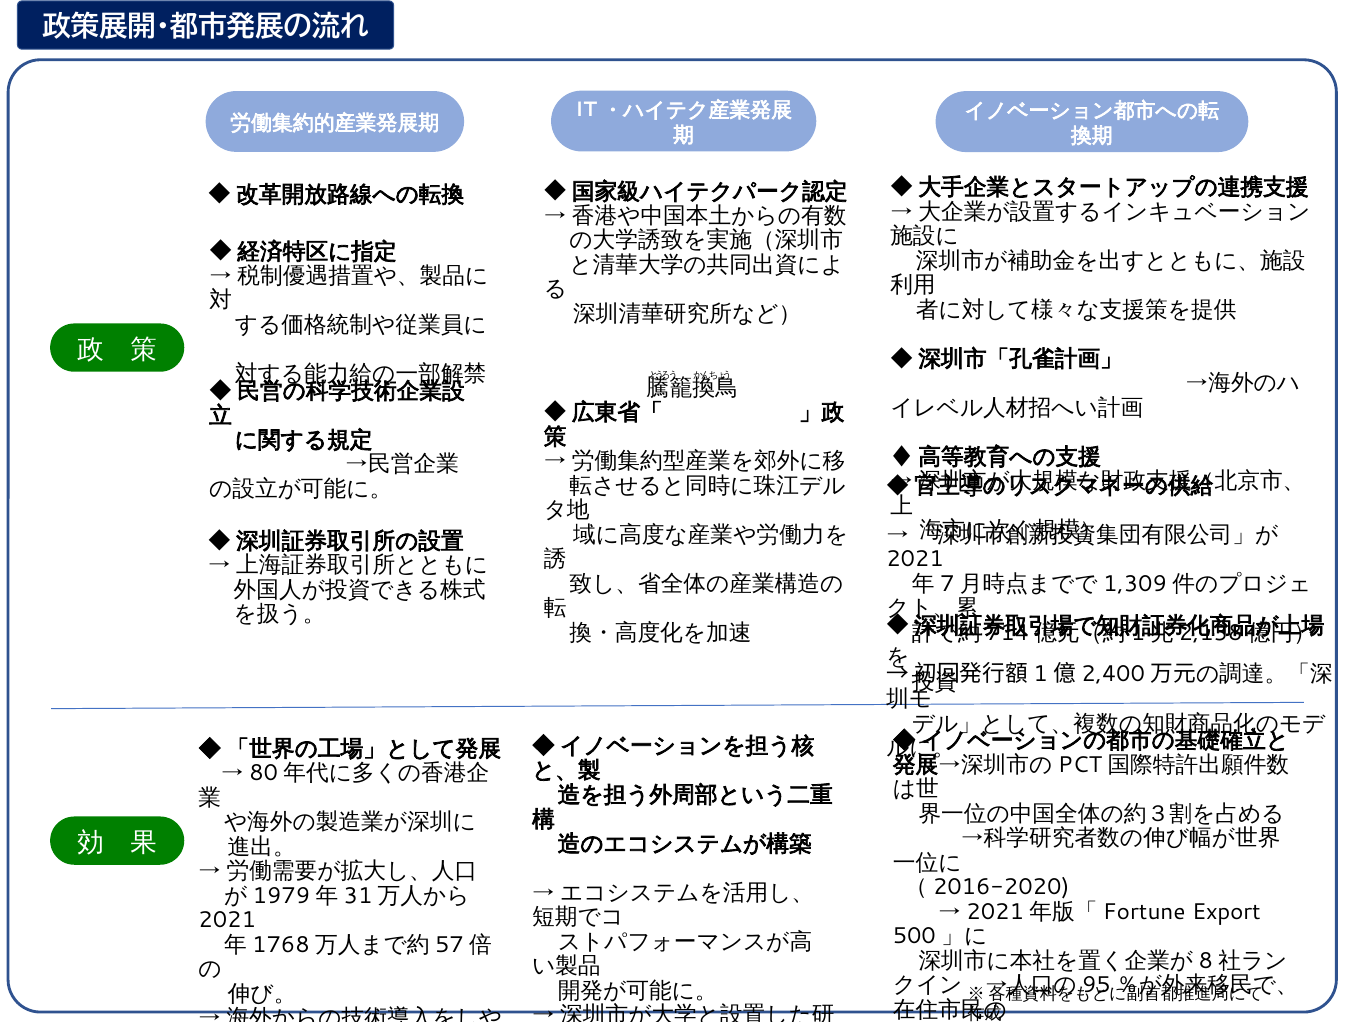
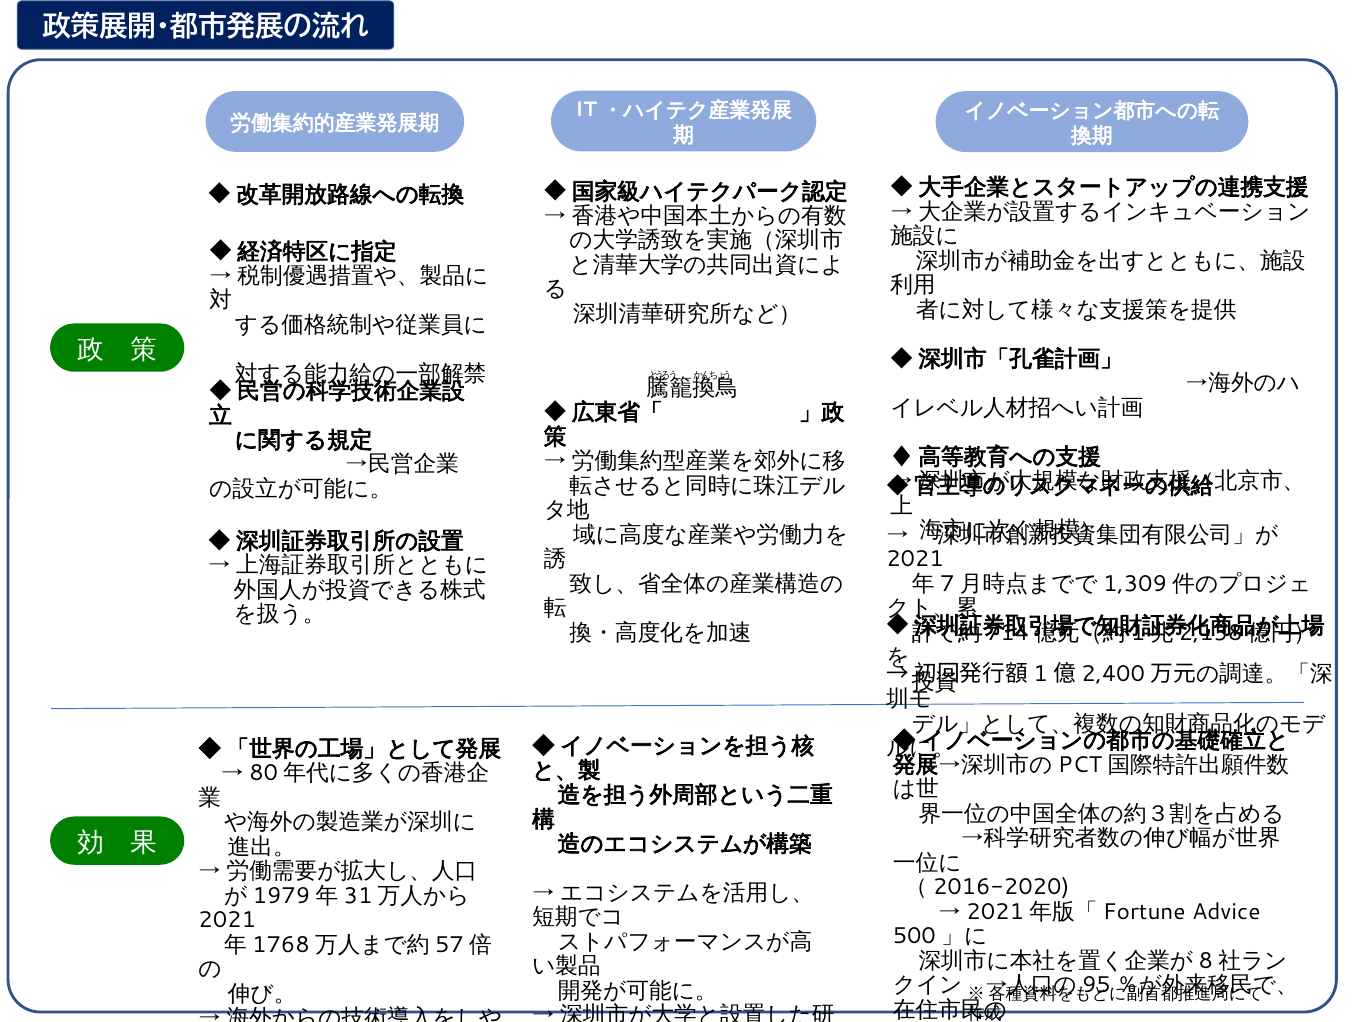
Export: Export -> Advice
